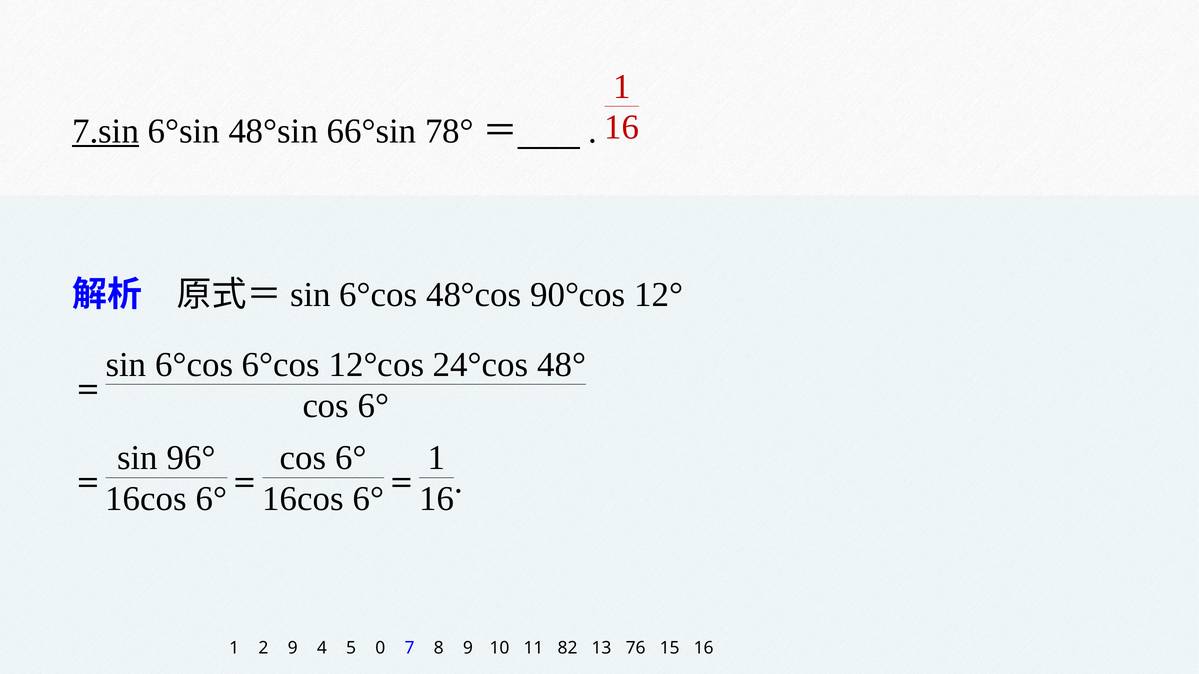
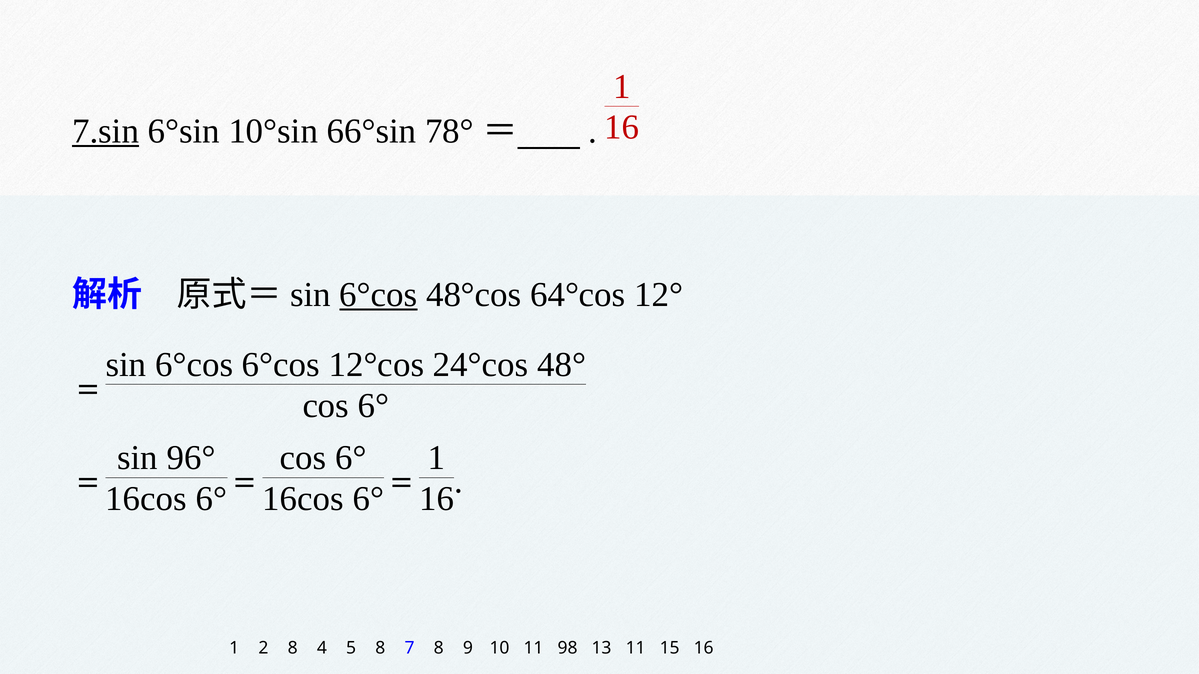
48°sin: 48°sin -> 10°sin
6°cos at (378, 295) underline: none -> present
90°cos: 90°cos -> 64°cos
2 9: 9 -> 8
5 0: 0 -> 8
82: 82 -> 98
13 76: 76 -> 11
